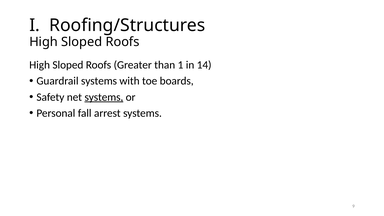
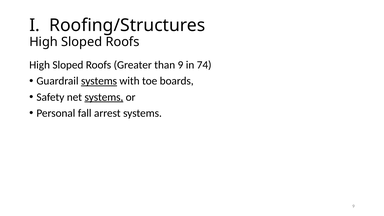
than 1: 1 -> 9
14: 14 -> 74
systems at (99, 81) underline: none -> present
